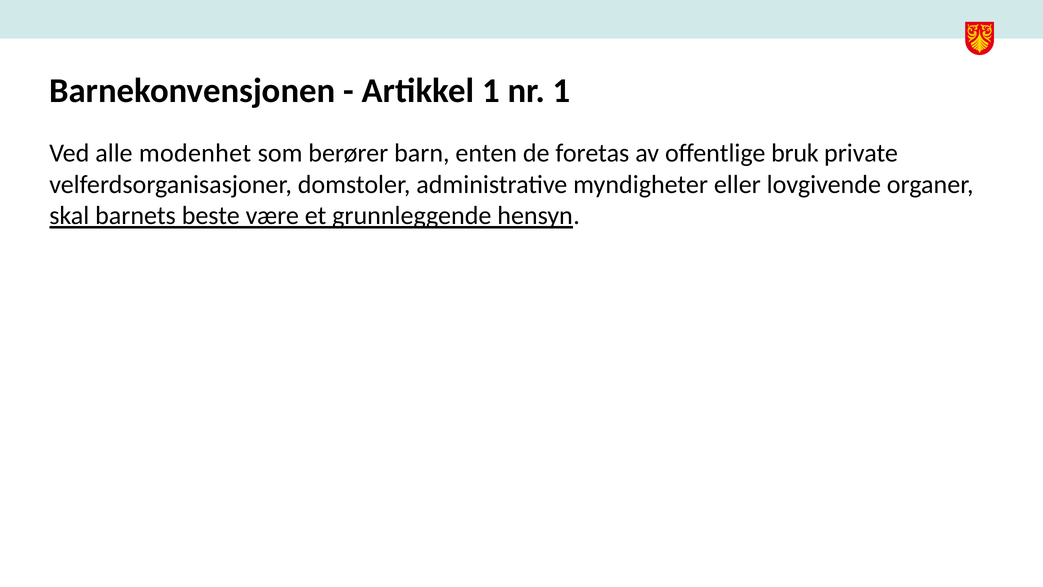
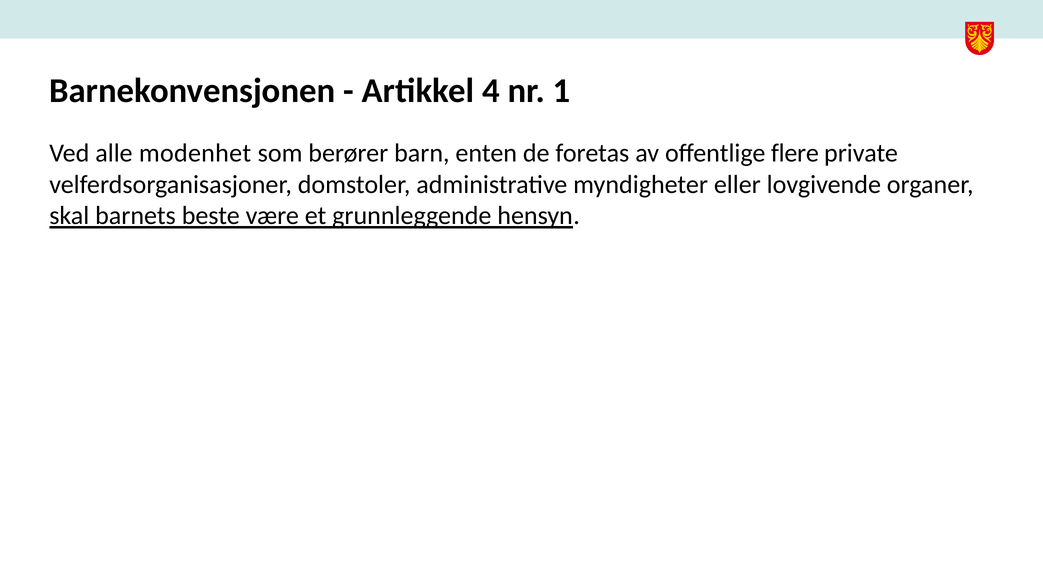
Artikkel 1: 1 -> 4
bruk: bruk -> flere
